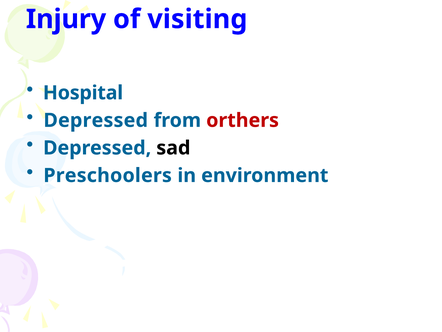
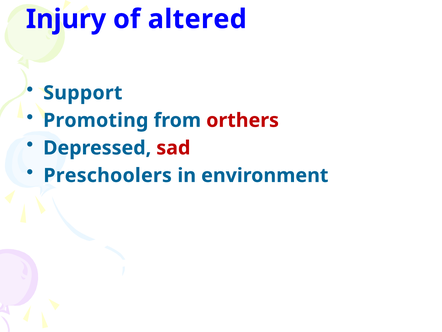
visiting: visiting -> altered
Hospital: Hospital -> Support
Depressed at (96, 120): Depressed -> Promoting
sad colour: black -> red
